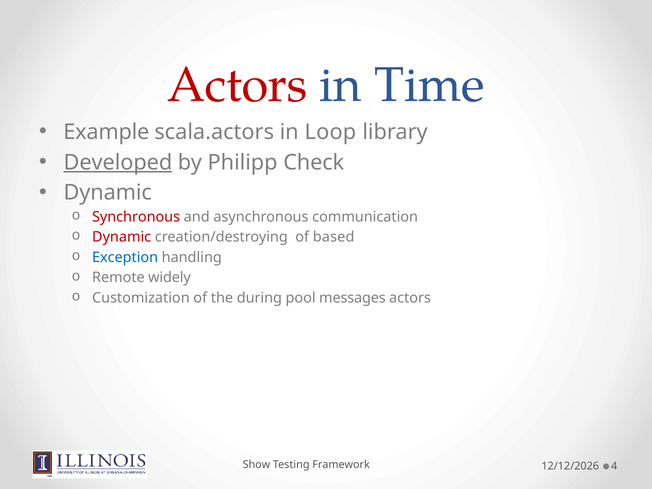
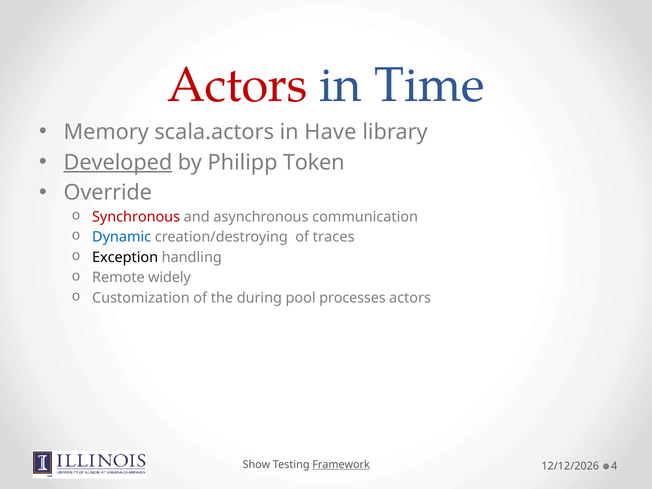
Example: Example -> Memory
Loop: Loop -> Have
Check: Check -> Token
Dynamic at (108, 193): Dynamic -> Override
Dynamic at (122, 237) colour: red -> blue
based: based -> traces
Exception colour: blue -> black
messages: messages -> processes
Framework underline: none -> present
